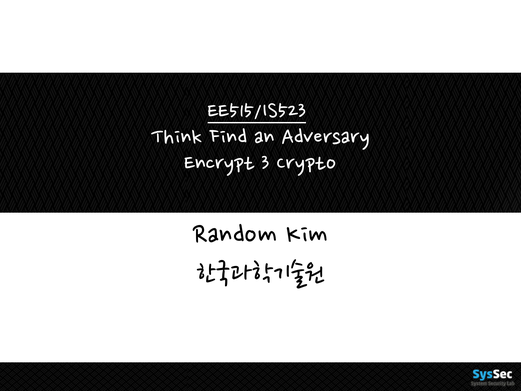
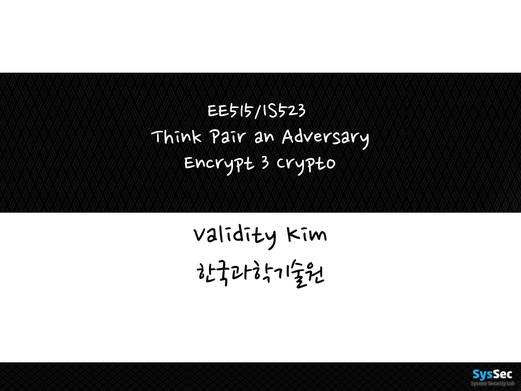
EE515/IS523 underline: present -> none
Find: Find -> Pair
Random: Random -> Validity
